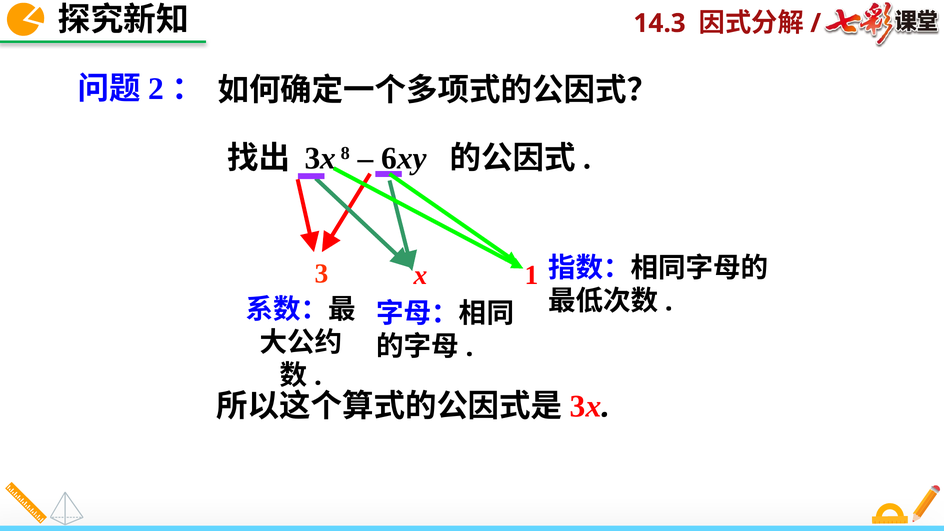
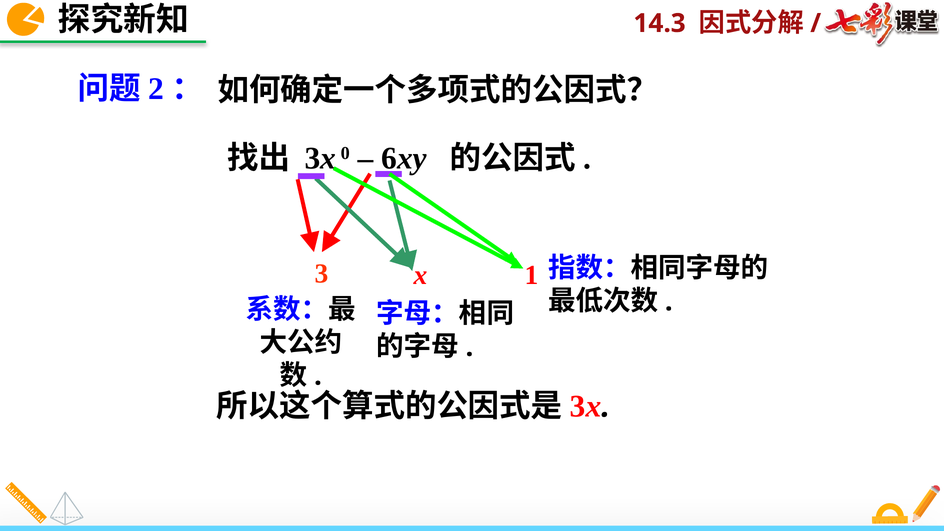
8: 8 -> 0
